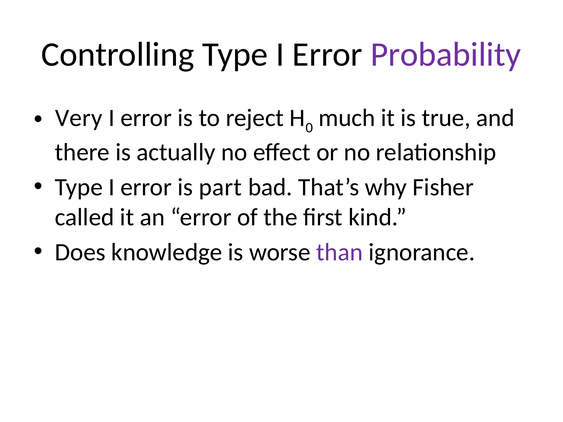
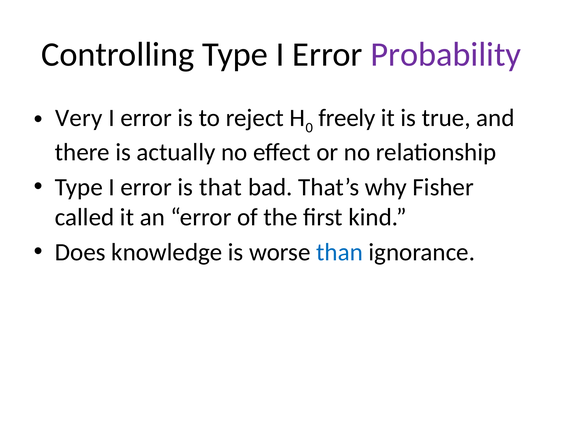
much: much -> freely
part: part -> that
than colour: purple -> blue
